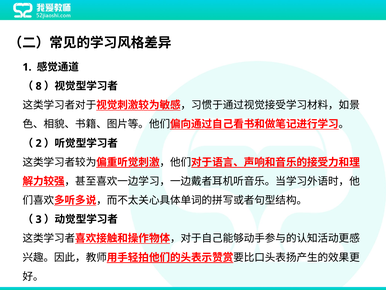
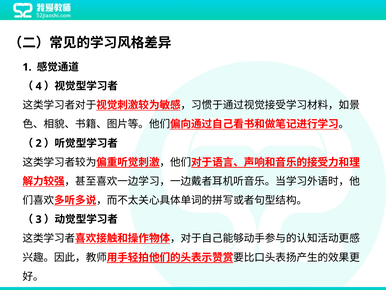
8: 8 -> 4
